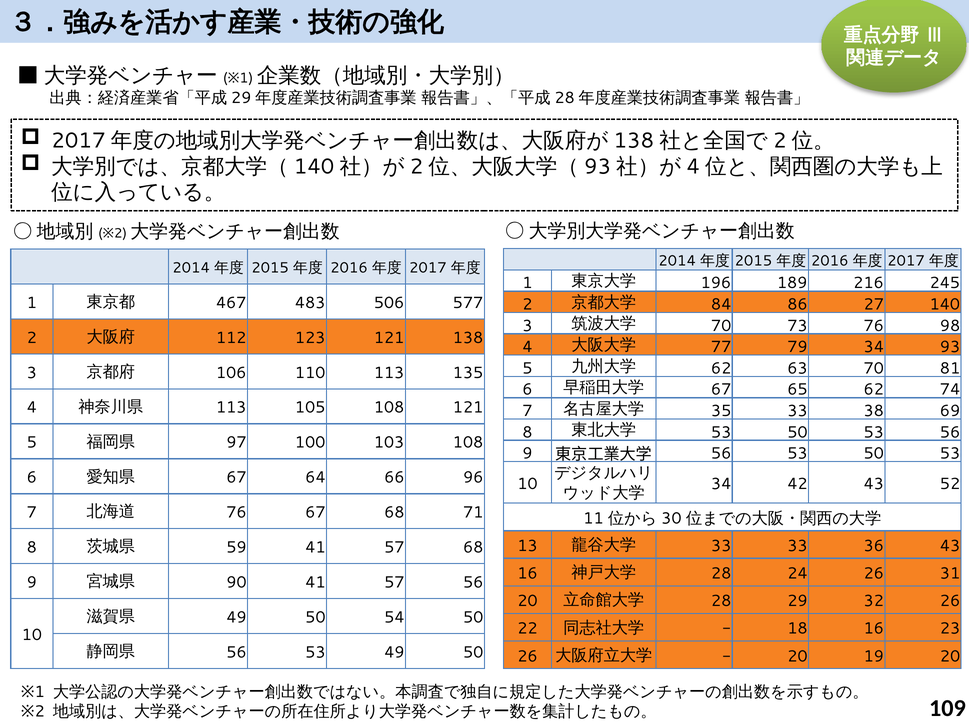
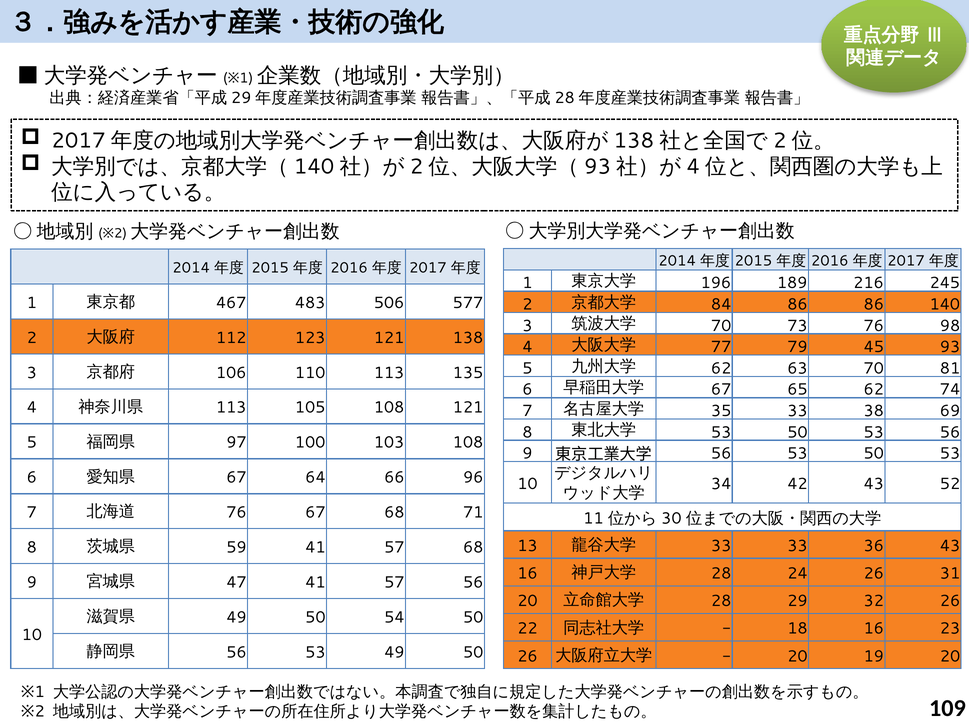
86 27: 27 -> 86
79 34: 34 -> 45
90: 90 -> 47
